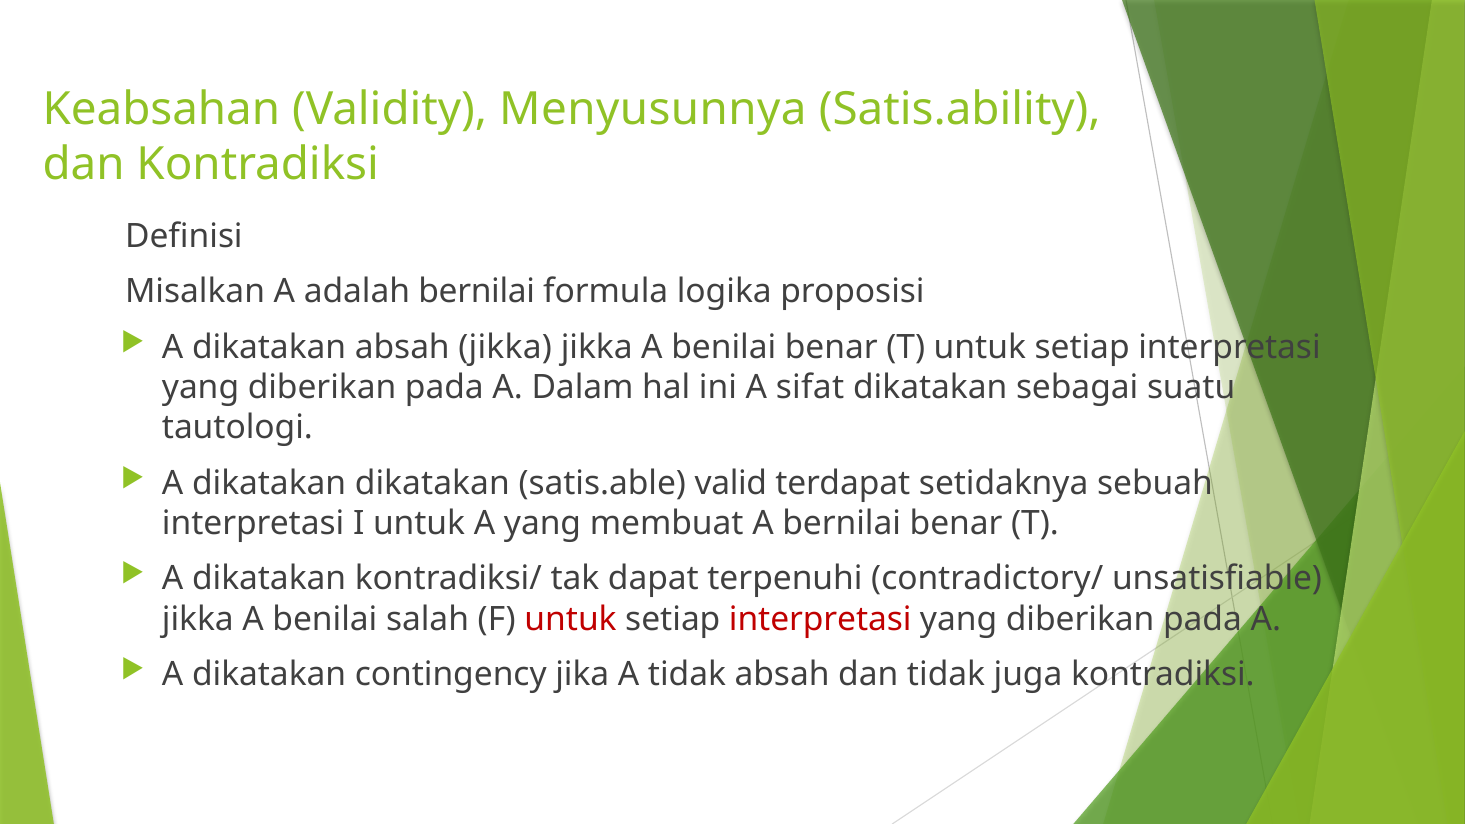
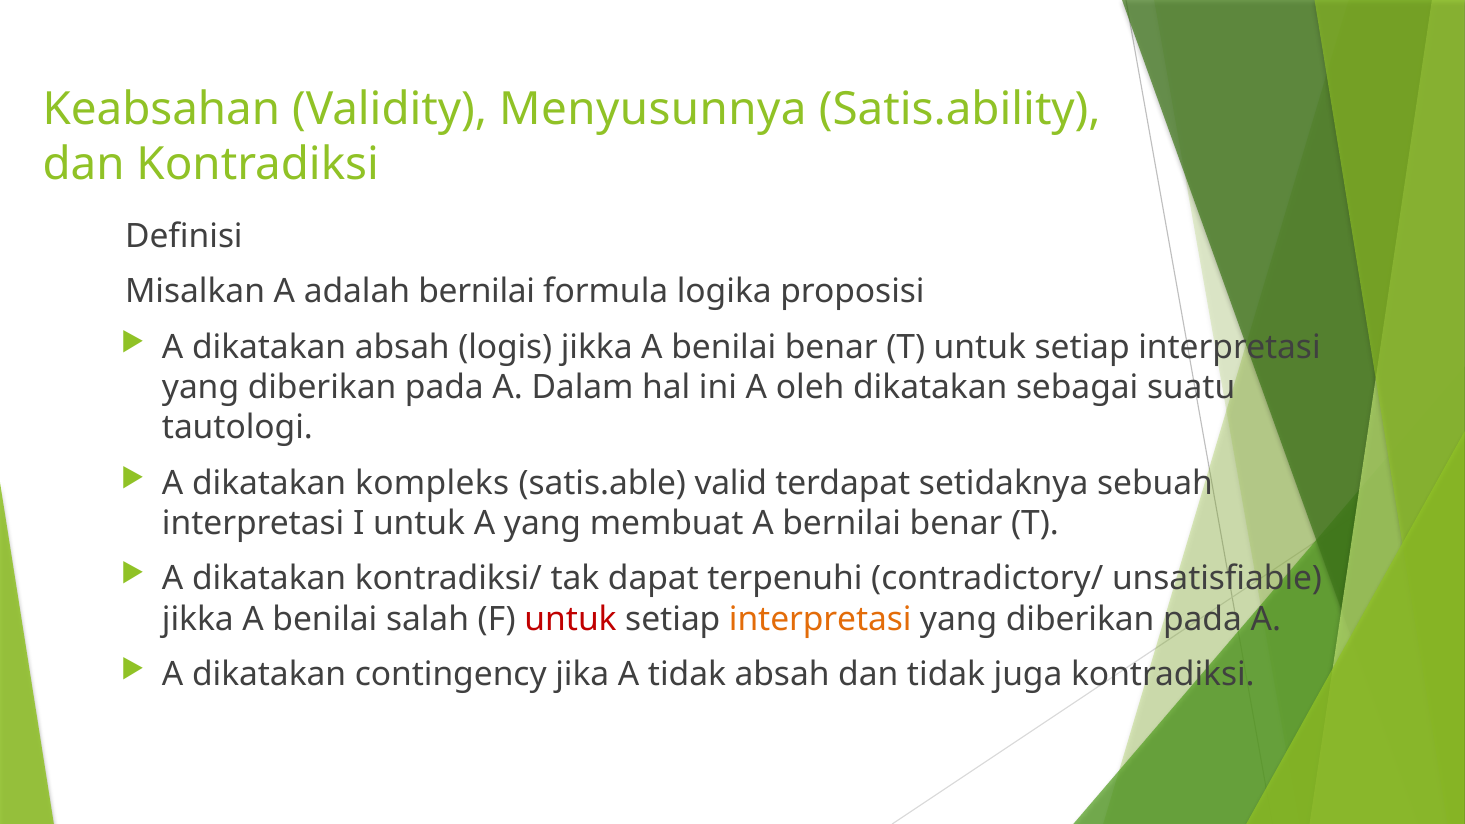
absah jikka: jikka -> logis
sifat: sifat -> oleh
dikatakan dikatakan: dikatakan -> kompleks
interpretasi at (820, 619) colour: red -> orange
